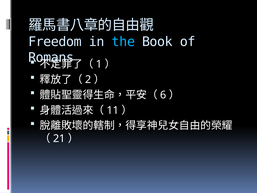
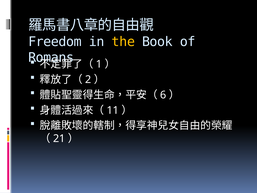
the colour: light blue -> yellow
